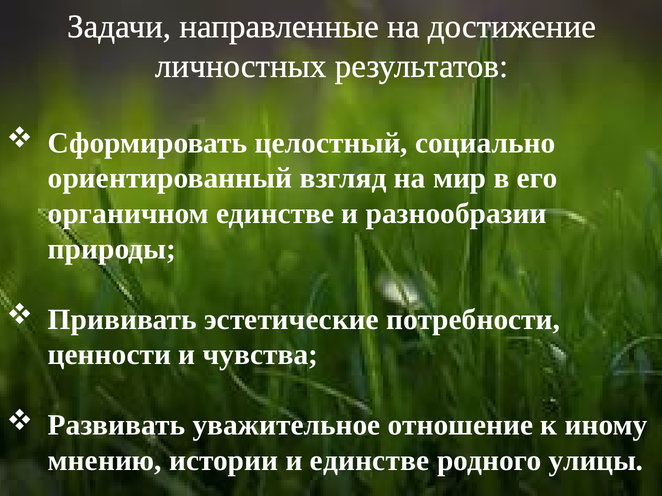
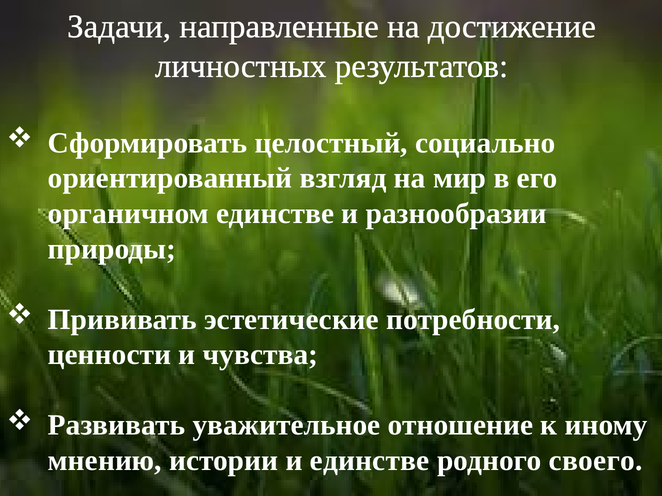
улицы: улицы -> своего
